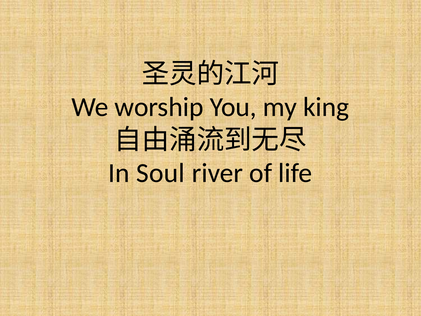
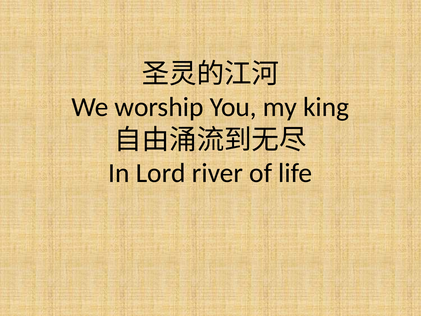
Soul: Soul -> Lord
